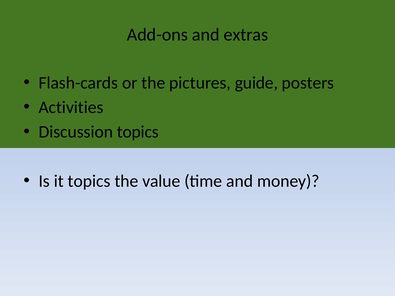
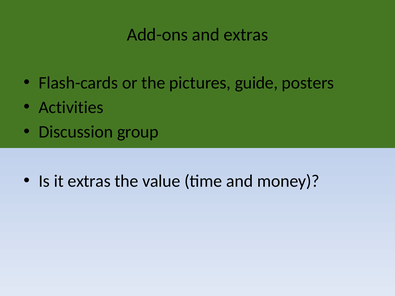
Discussion topics: topics -> group
it topics: topics -> extras
